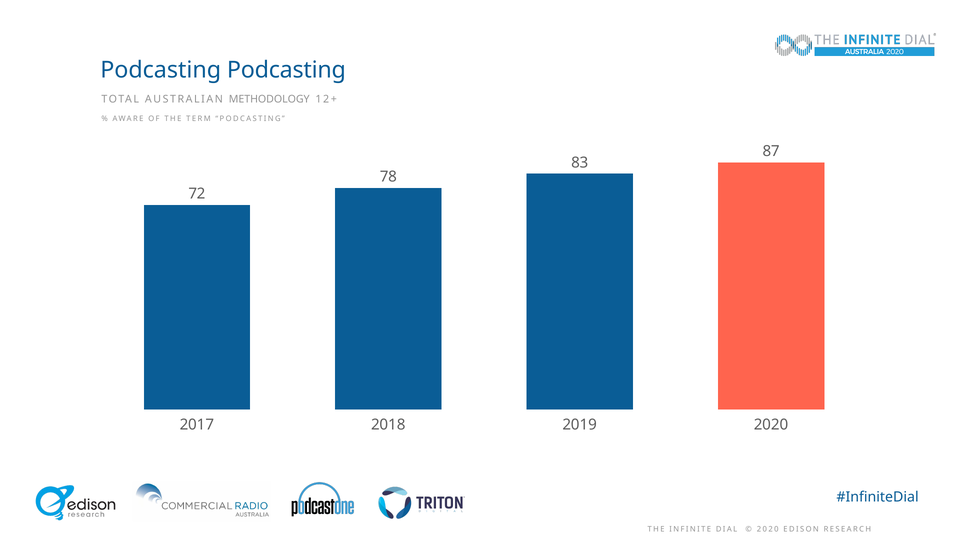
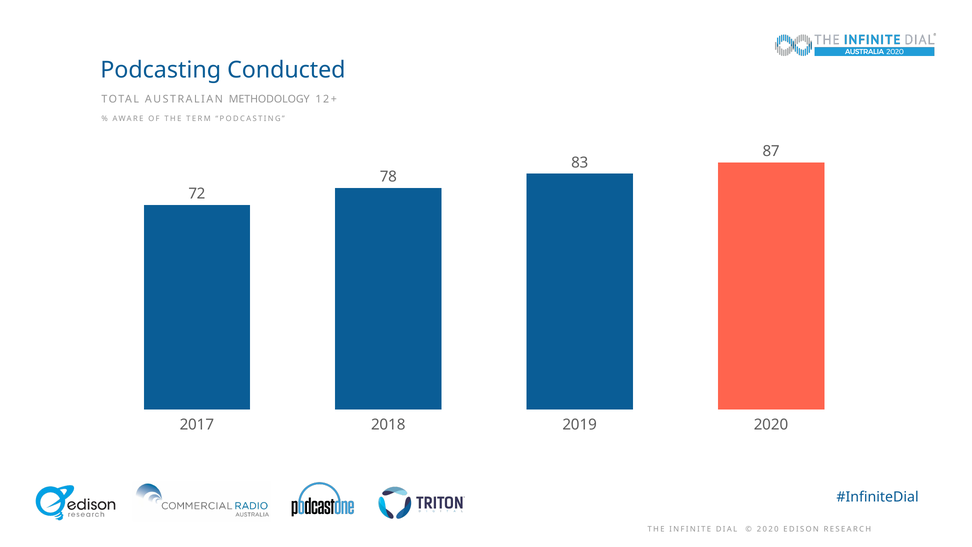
Podcasting Podcasting: Podcasting -> Conducted
